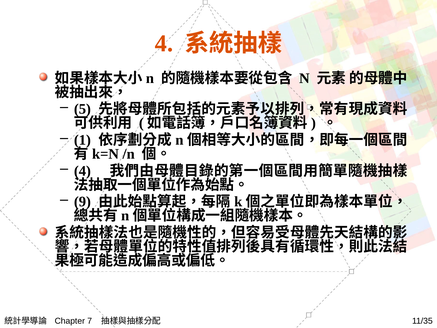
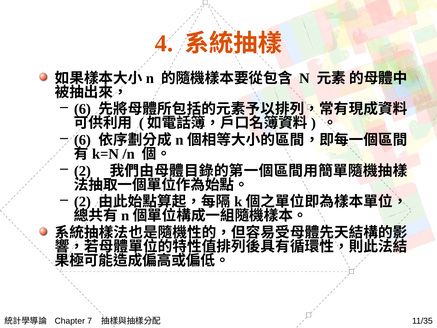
5 at (82, 109): 5 -> 6
1 at (82, 140): 1 -> 6
4 at (82, 171): 4 -> 2
9 at (82, 202): 9 -> 2
